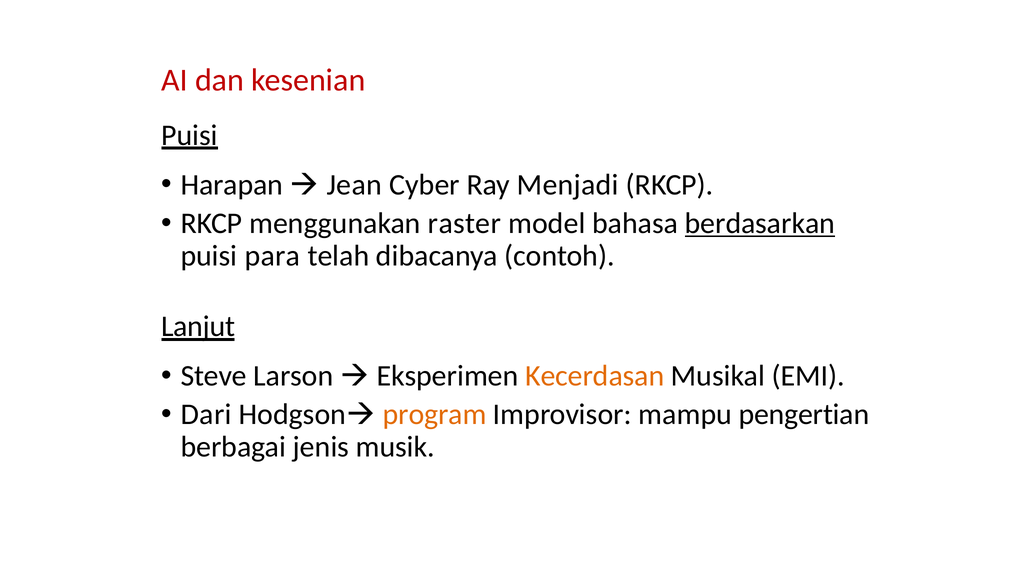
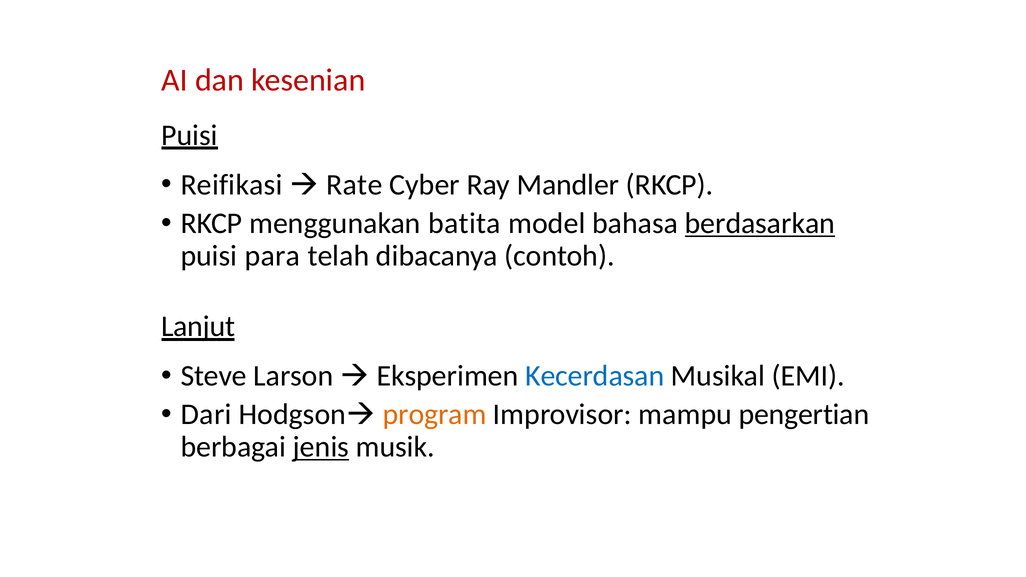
Harapan: Harapan -> Reifikasi
Jean: Jean -> Rate
Menjadi: Menjadi -> Mandler
raster: raster -> batita
Kecerdasan colour: orange -> blue
jenis underline: none -> present
